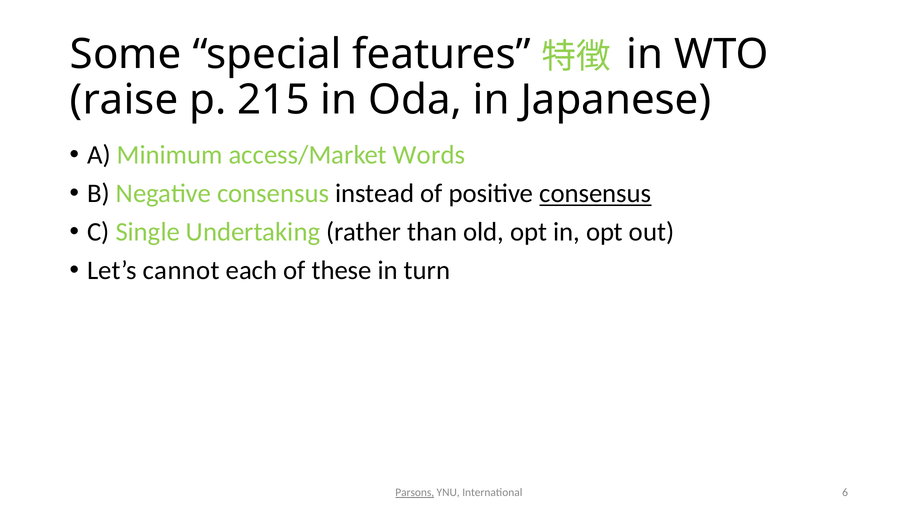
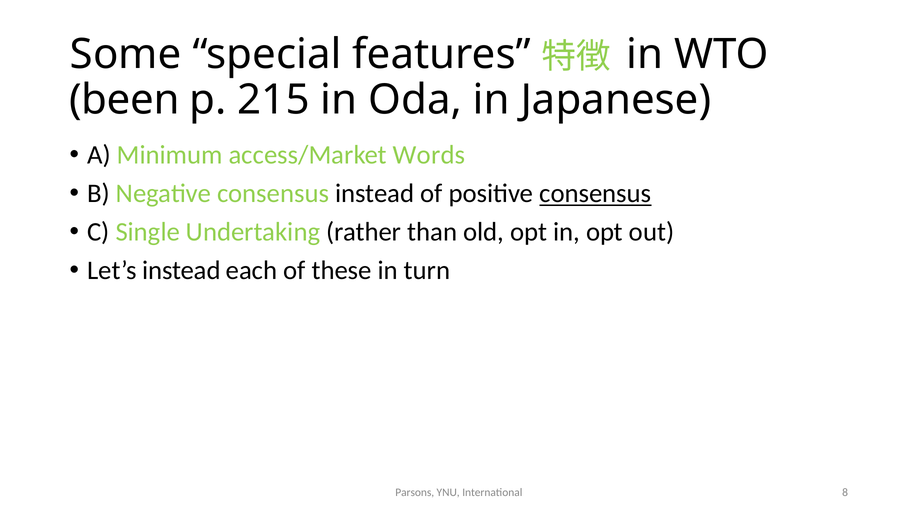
raise: raise -> been
Let’s cannot: cannot -> instead
Parsons underline: present -> none
6: 6 -> 8
